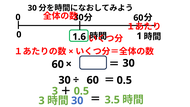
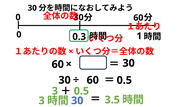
1.6: 1.6 -> 0.3
